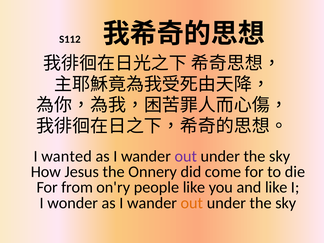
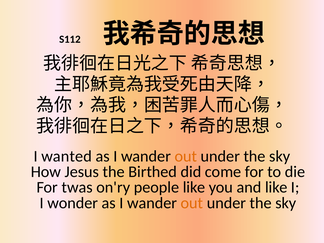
out at (186, 156) colour: purple -> orange
Onnery: Onnery -> Birthed
from: from -> twas
